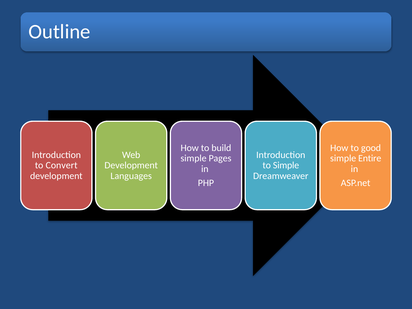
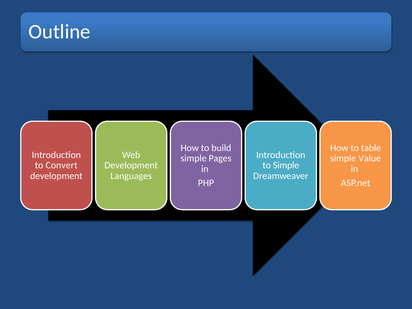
good: good -> table
Entire: Entire -> Value
